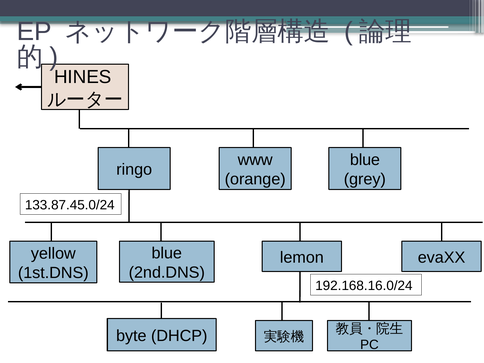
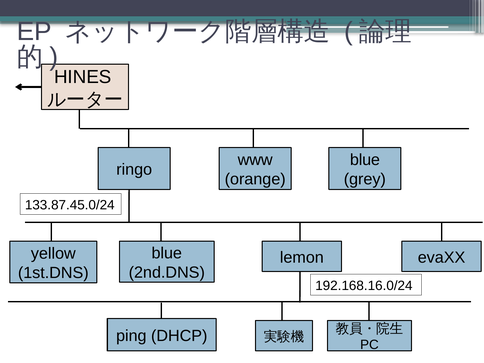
byte: byte -> ping
